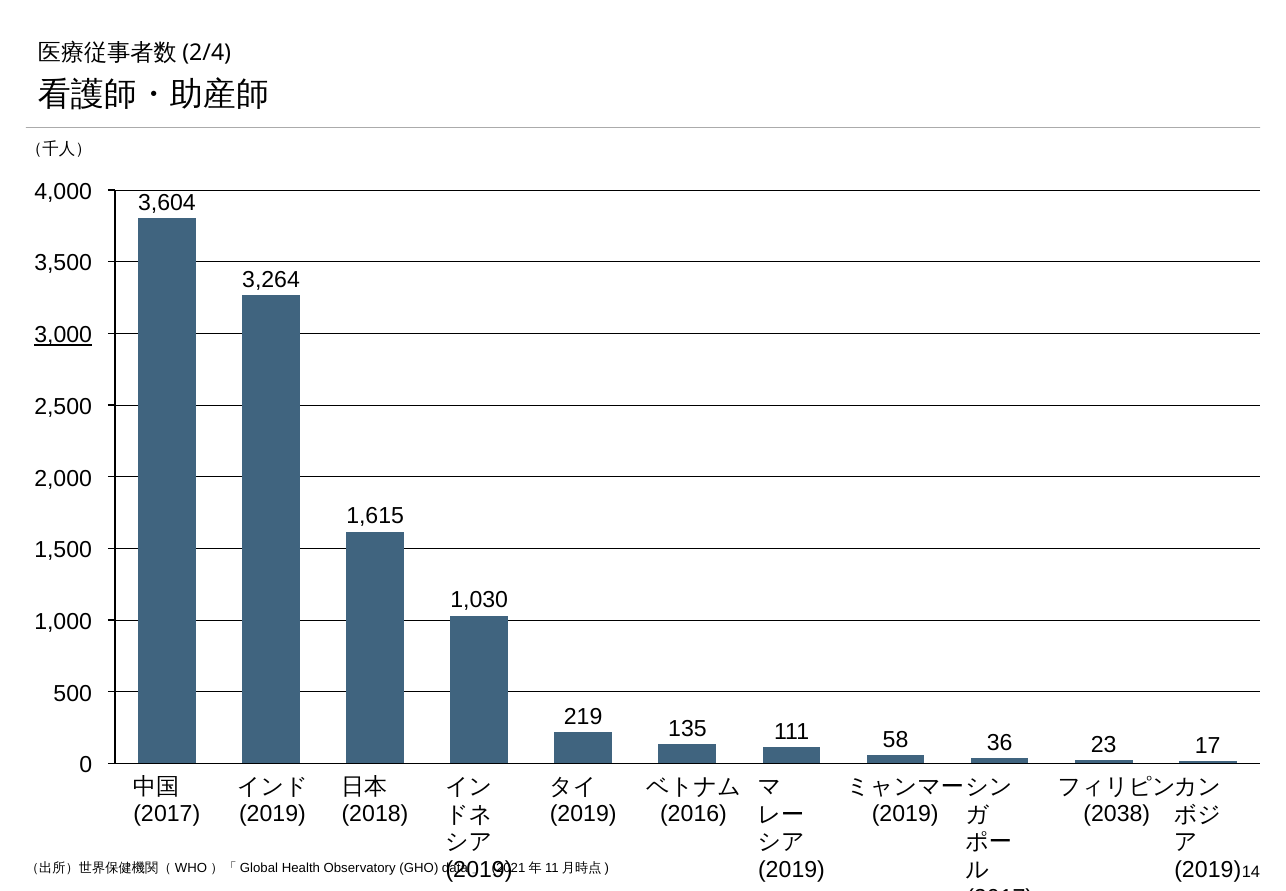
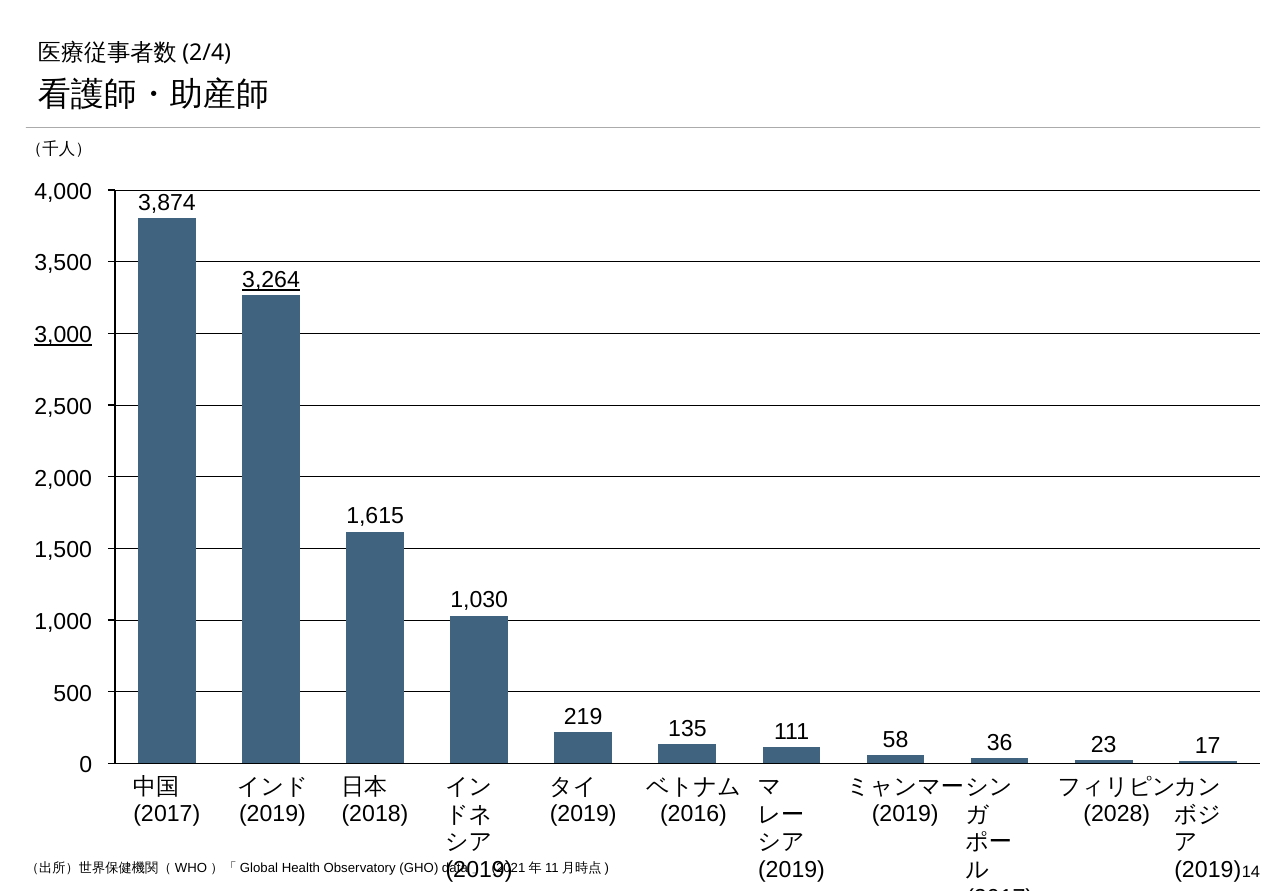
3,604: 3,604 -> 3,874
3,264 underline: none -> present
2038: 2038 -> 2028
